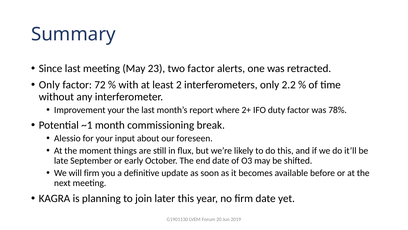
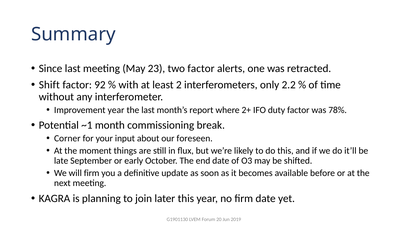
Only at (49, 85): Only -> Shift
72: 72 -> 92
Improvement your: your -> year
Alessio: Alessio -> Corner
